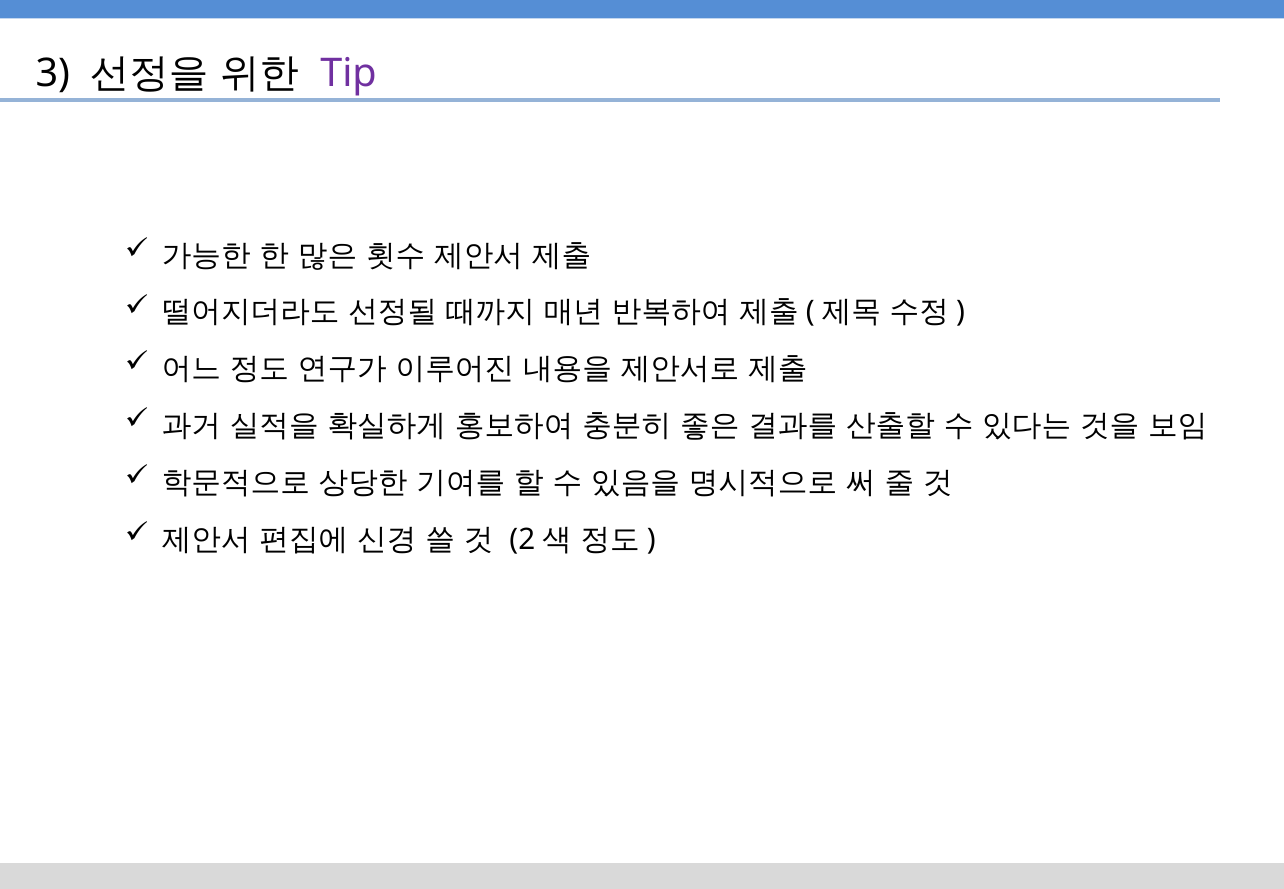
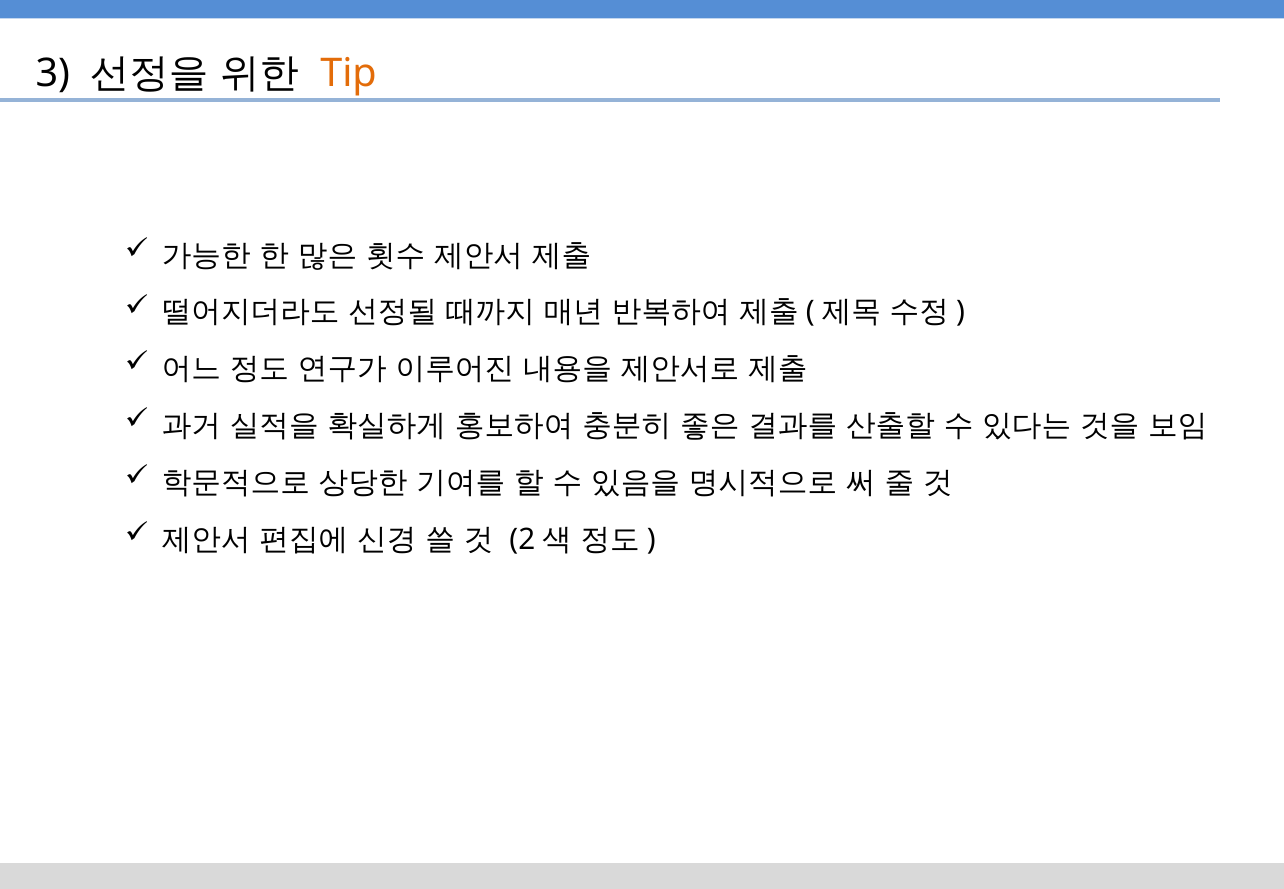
Tip colour: purple -> orange
